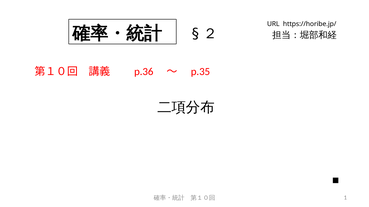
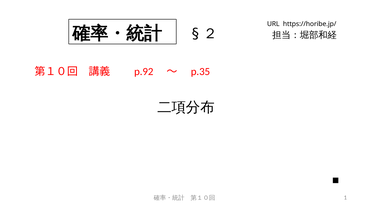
p.36: p.36 -> p.92
